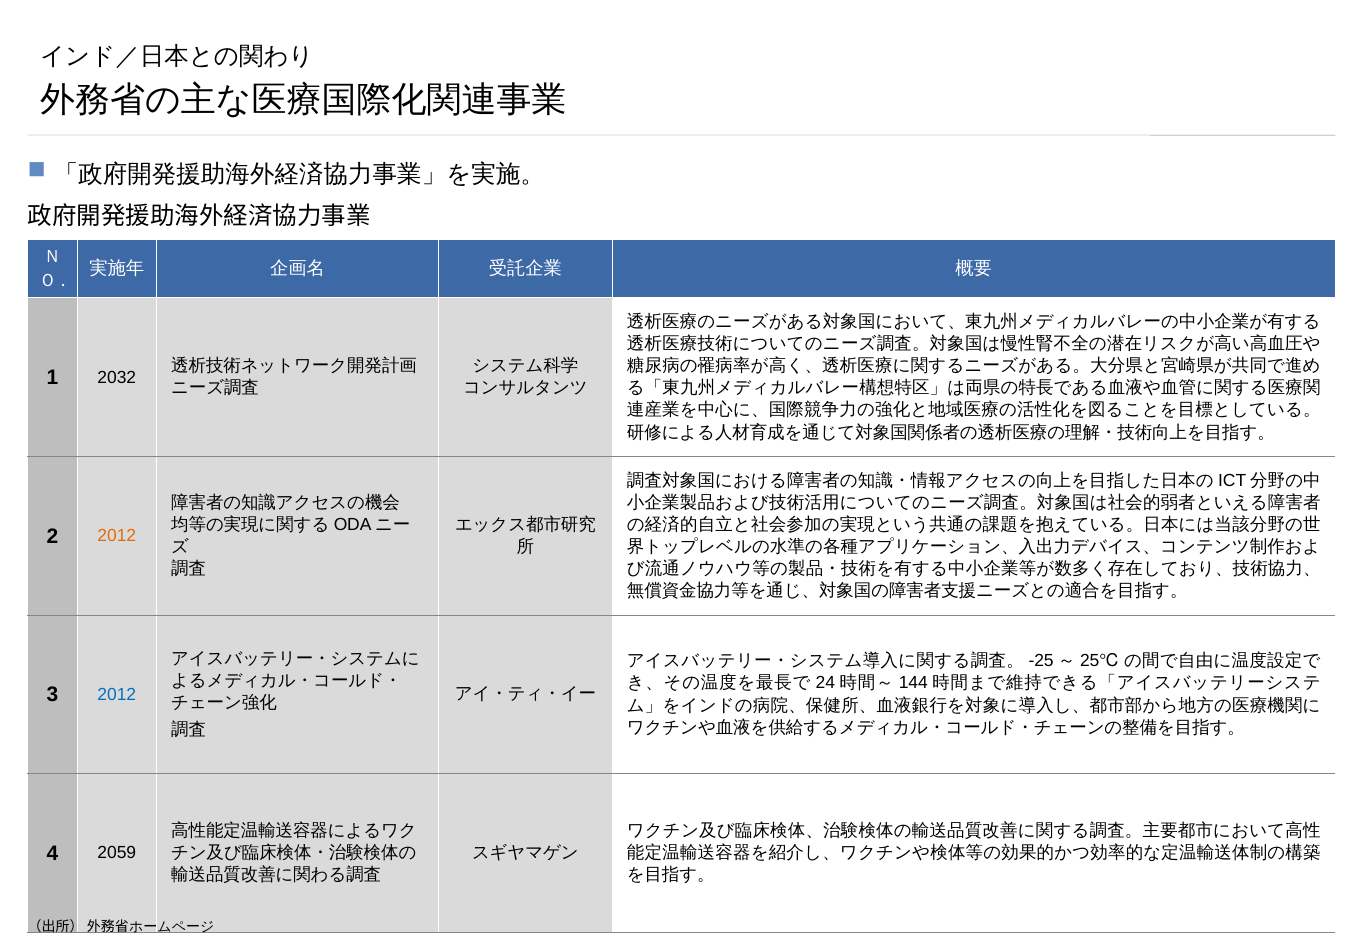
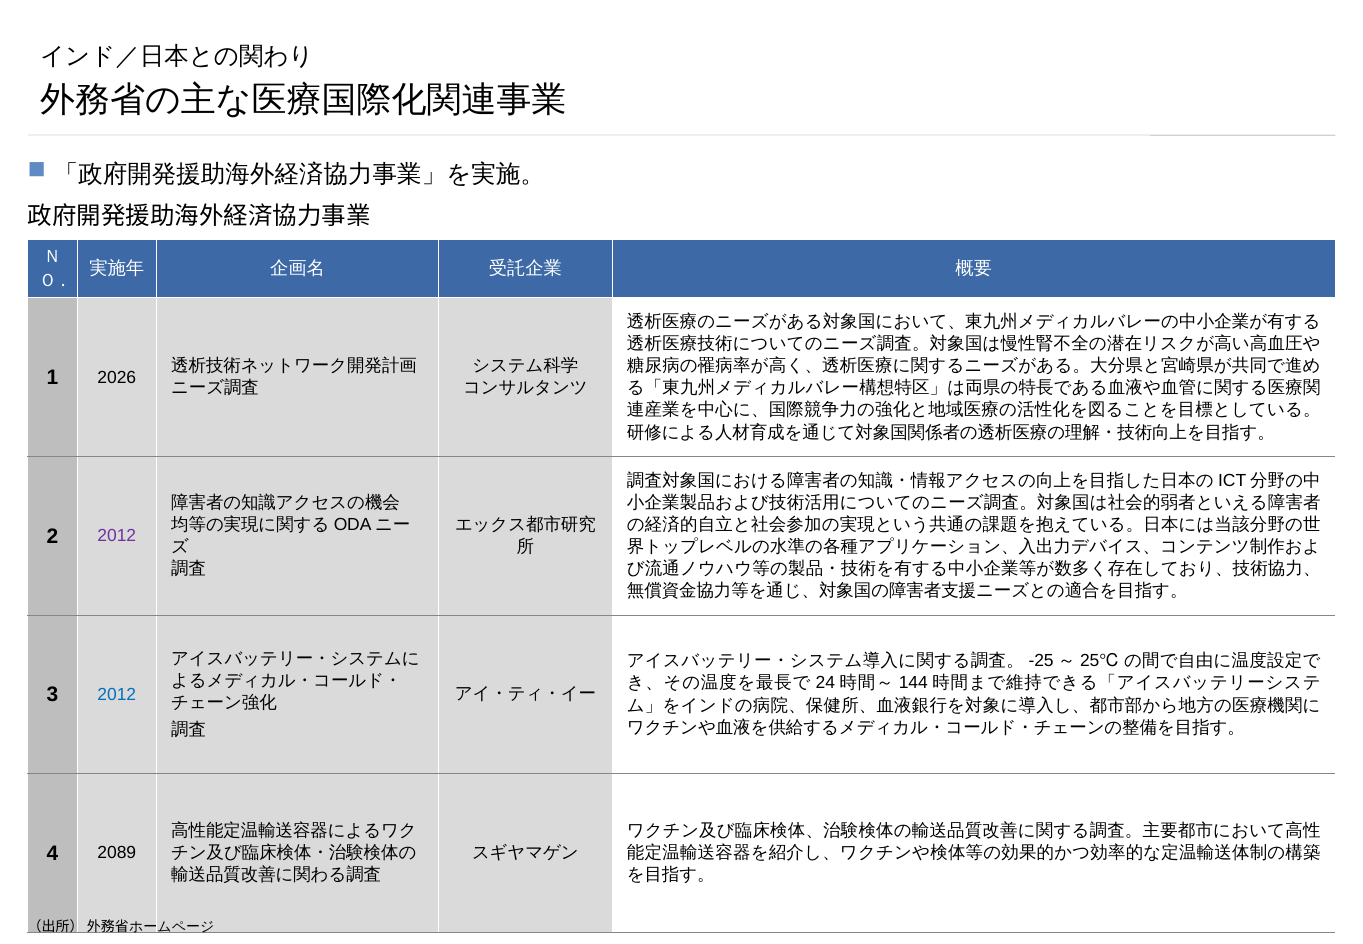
2032: 2032 -> 2026
2012 at (117, 536) colour: orange -> purple
2059: 2059 -> 2089
